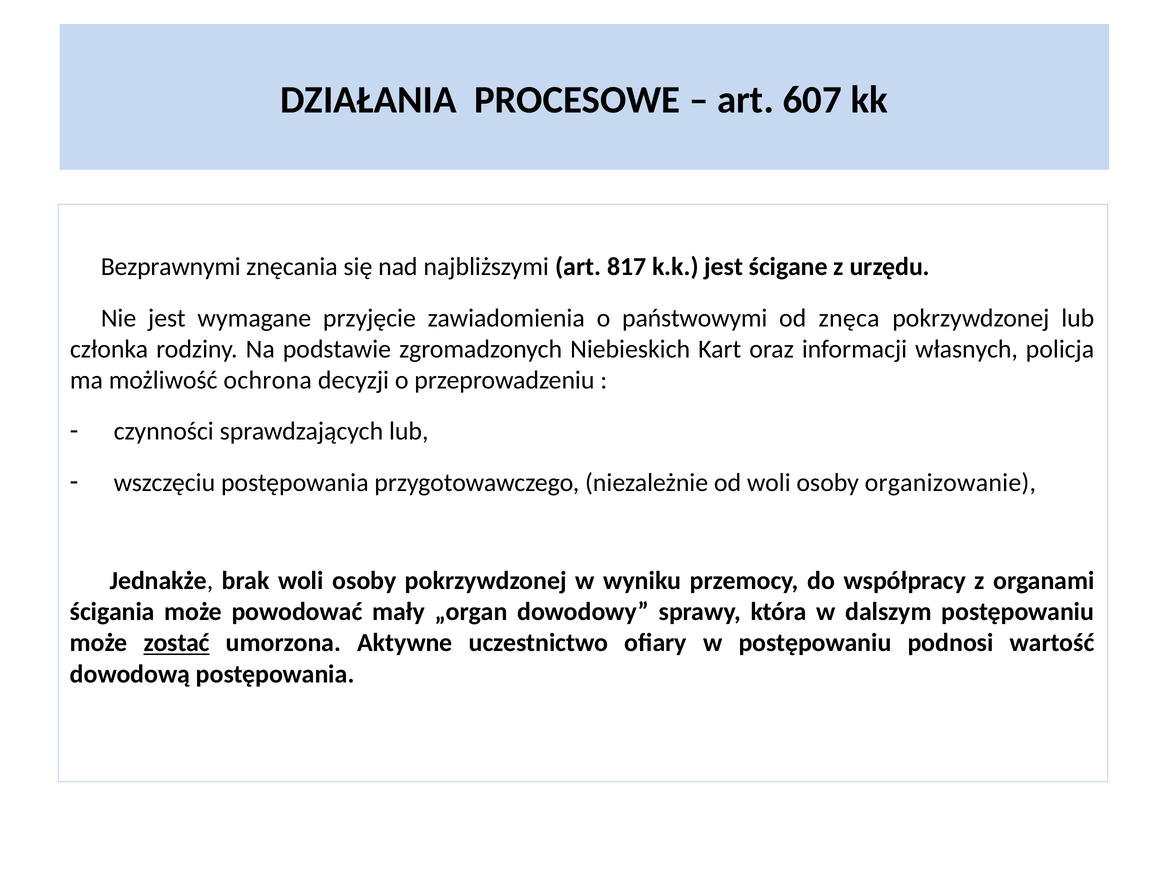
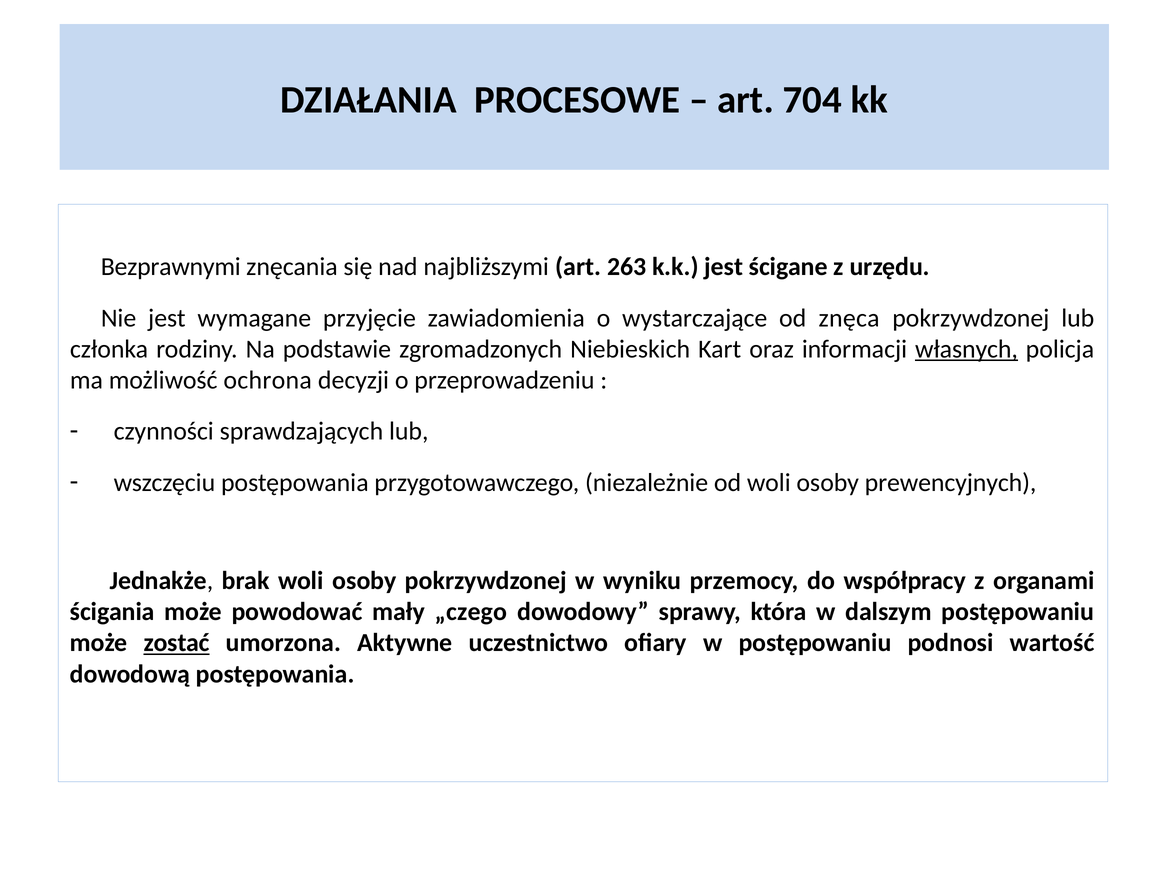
607: 607 -> 704
817: 817 -> 263
państwowymi: państwowymi -> wystarczające
własnych underline: none -> present
organizowanie: organizowanie -> prewencyjnych
„organ: „organ -> „czego
